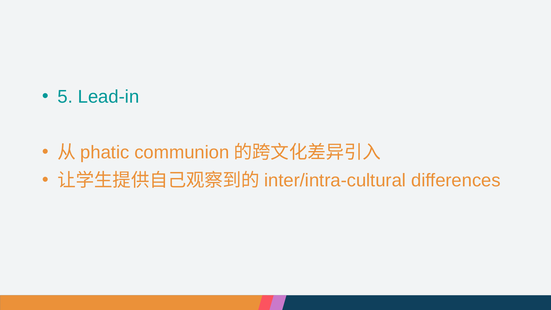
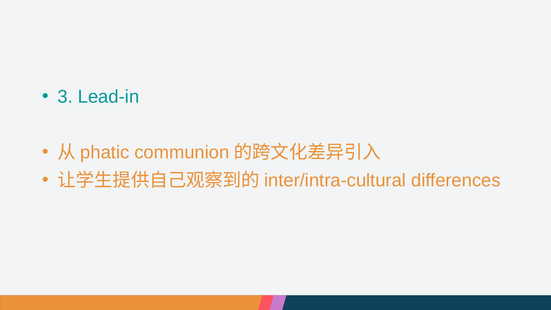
5: 5 -> 3
